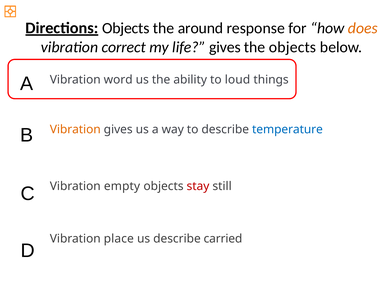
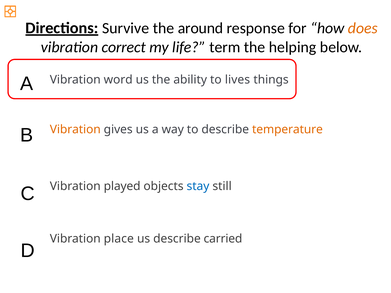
Directions Objects: Objects -> Survive
life gives: gives -> term
the objects: objects -> helping
loud: loud -> lives
temperature colour: blue -> orange
empty: empty -> played
stay colour: red -> blue
